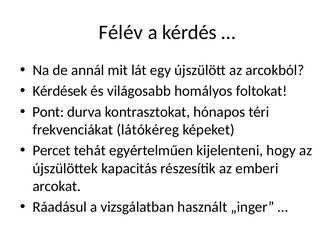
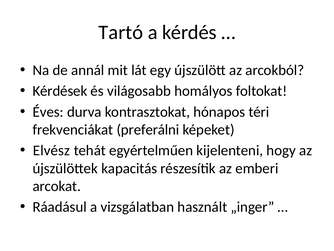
Félév: Félév -> Tartó
Pont: Pont -> Éves
látókéreg: látókéreg -> preferálni
Percet: Percet -> Elvész
